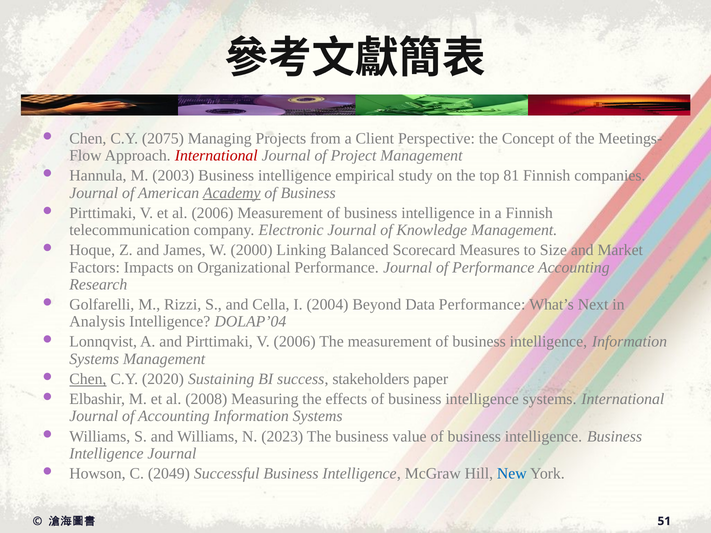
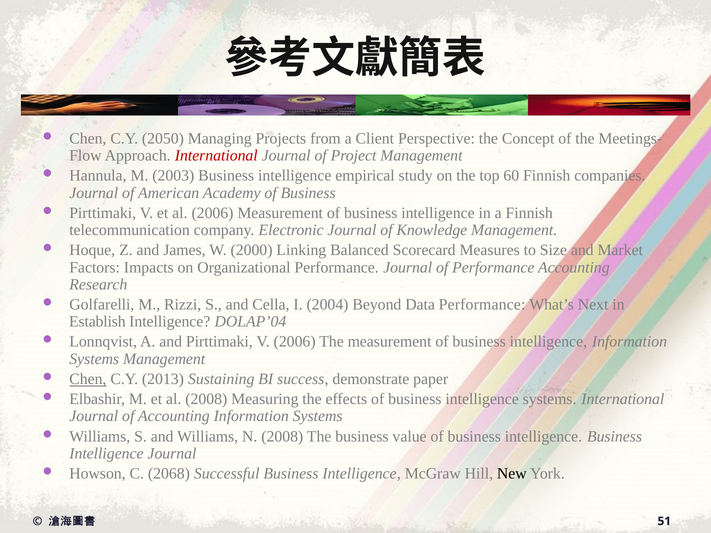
2075: 2075 -> 2050
81: 81 -> 60
Academy underline: present -> none
Analysis: Analysis -> Establish
2020: 2020 -> 2013
stakeholders: stakeholders -> demonstrate
N 2023: 2023 -> 2008
2049: 2049 -> 2068
New colour: blue -> black
